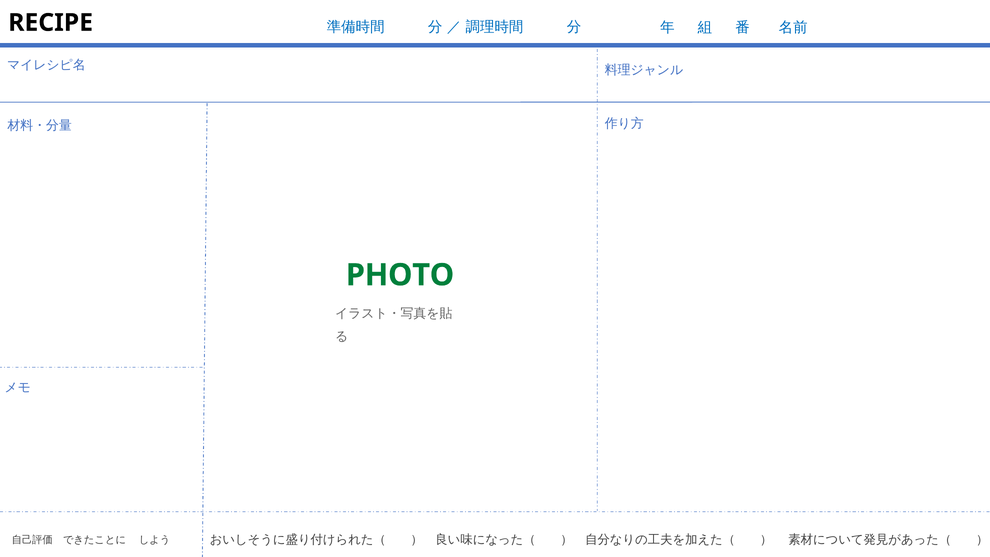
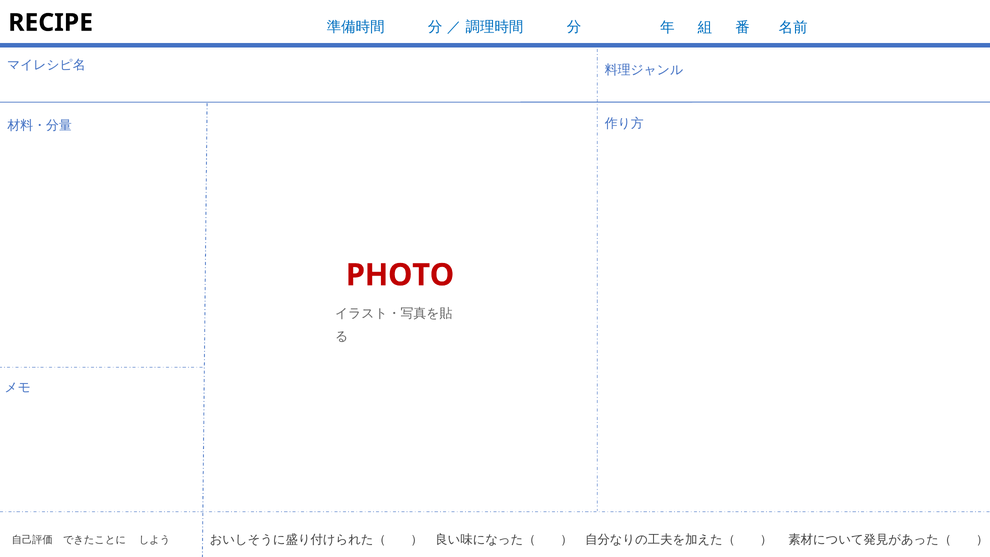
PHOTO colour: green -> red
